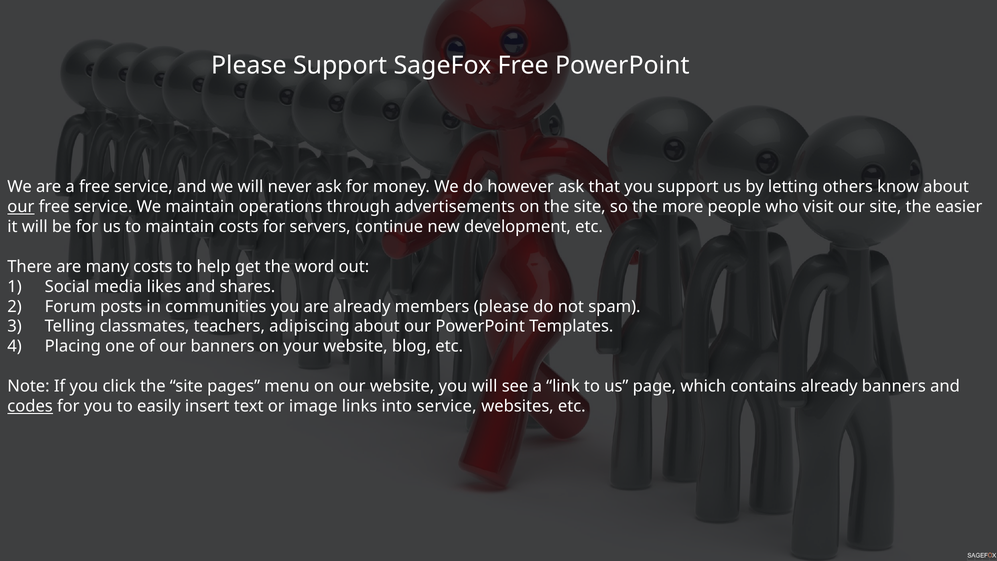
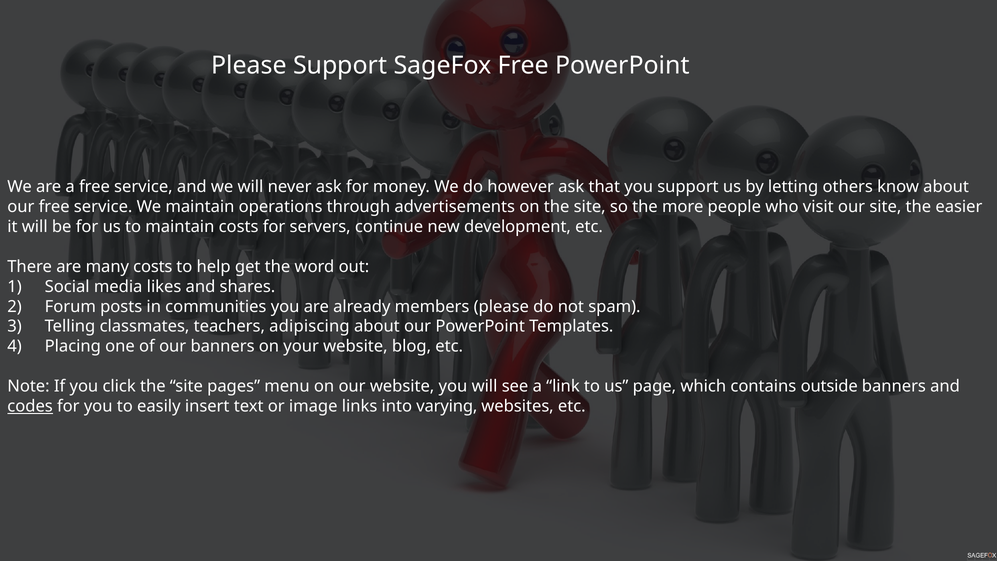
our at (21, 207) underline: present -> none
contains already: already -> outside
into service: service -> varying
